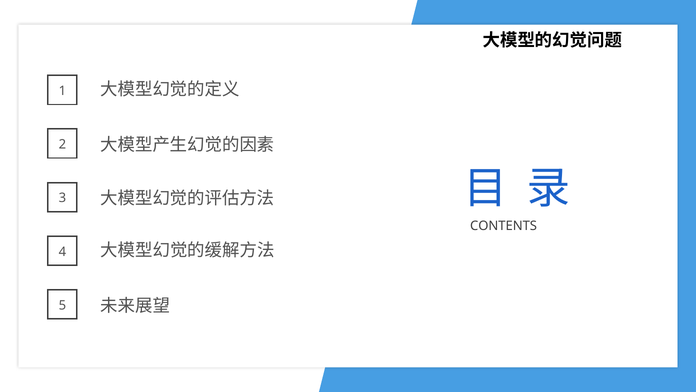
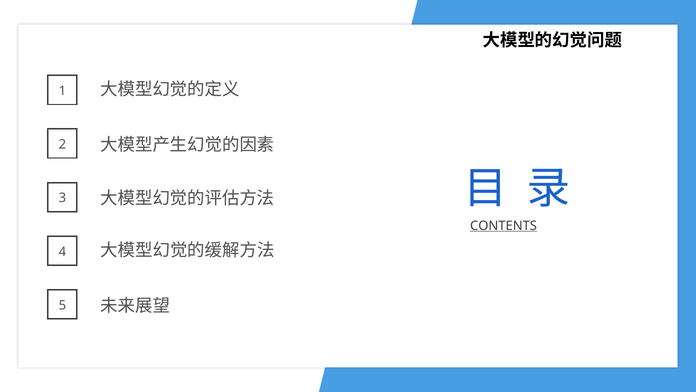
CONTENTS underline: none -> present
